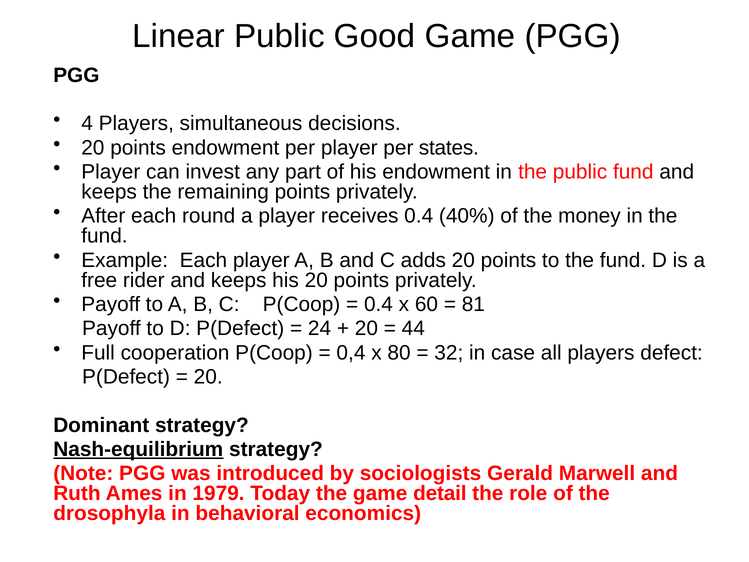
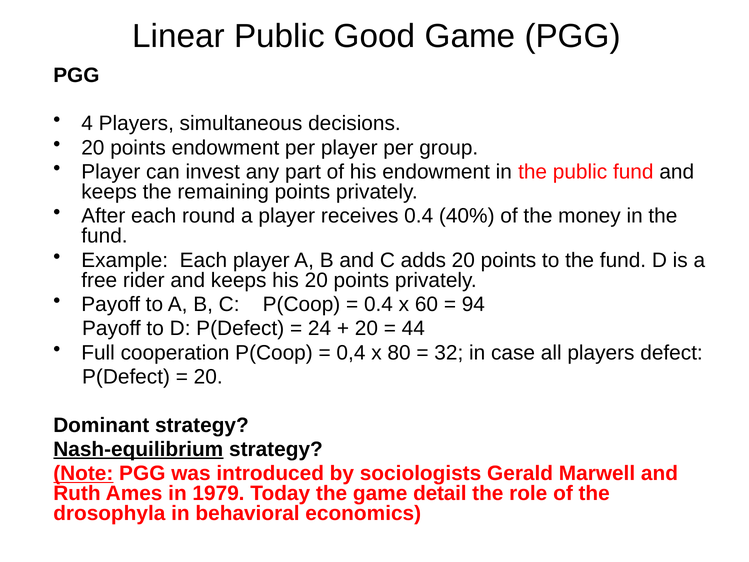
states: states -> group
81: 81 -> 94
Note underline: none -> present
